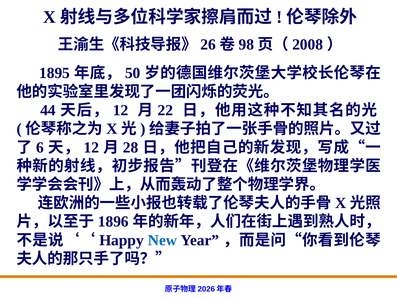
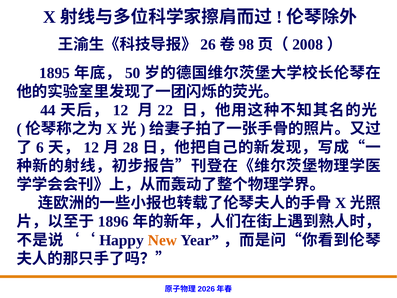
New colour: blue -> orange
